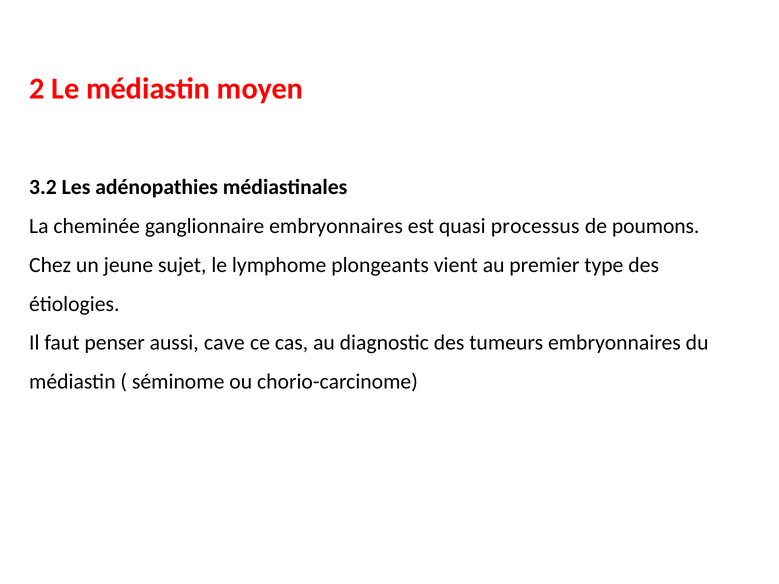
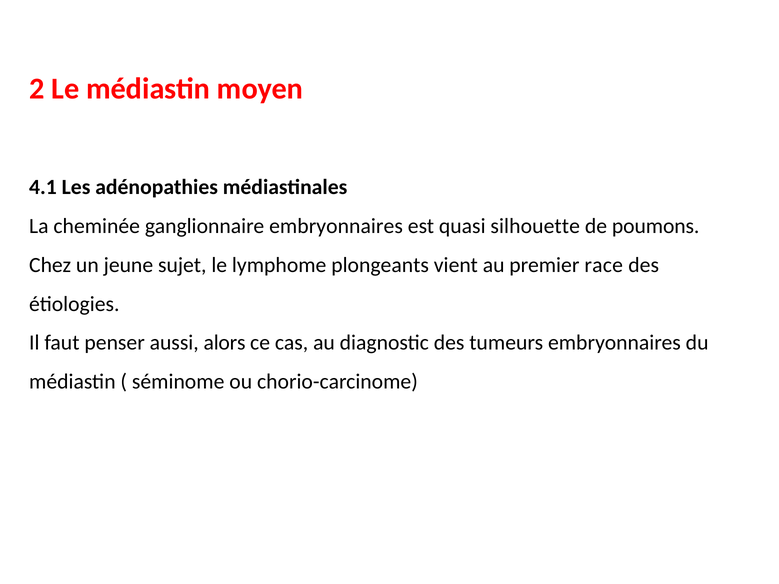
3.2: 3.2 -> 4.1
processus: processus -> silhouette
type: type -> race
cave: cave -> alors
